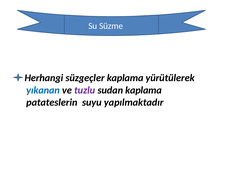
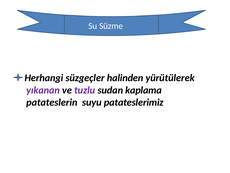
süzgeçler kaplama: kaplama -> halinden
yıkanan colour: blue -> purple
yapılmaktadır: yapılmaktadır -> patateslerimiz
